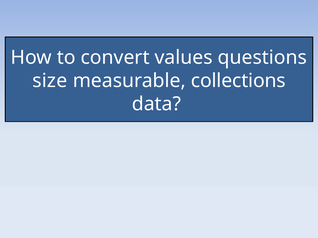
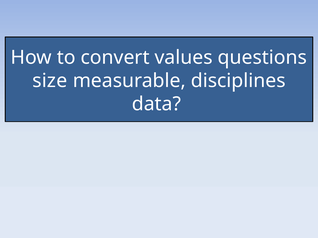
collections: collections -> disciplines
